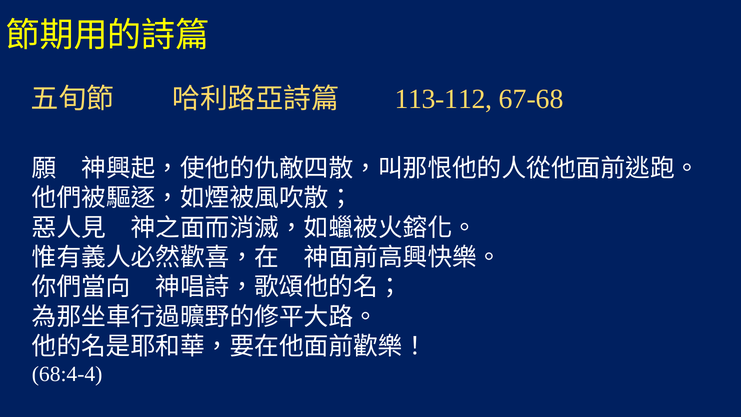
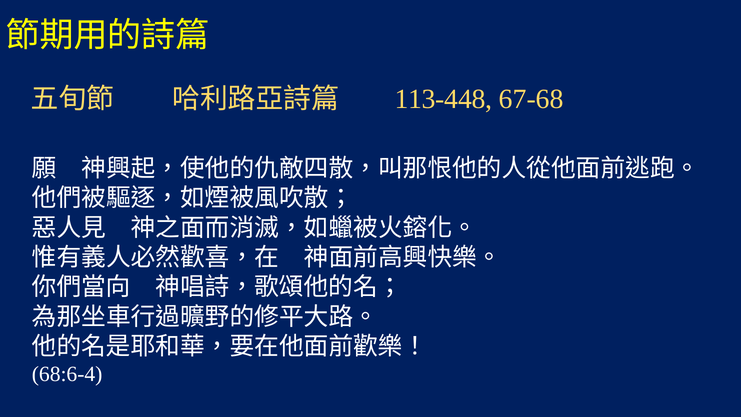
113-112: 113-112 -> 113-448
68:4-4: 68:4-4 -> 68:6-4
